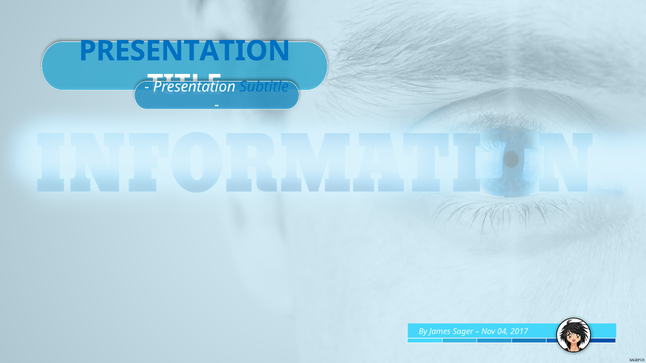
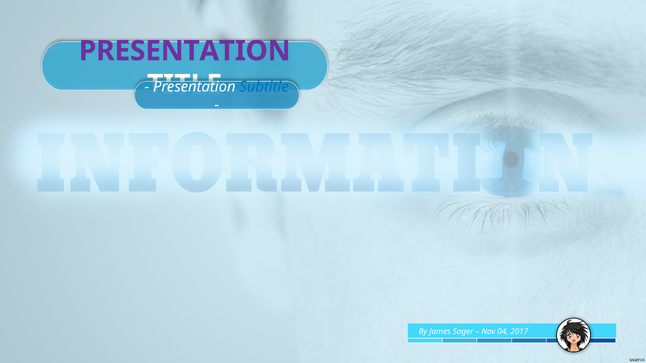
PRESENTATION at (185, 51) colour: blue -> purple
